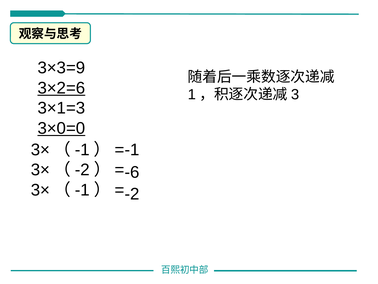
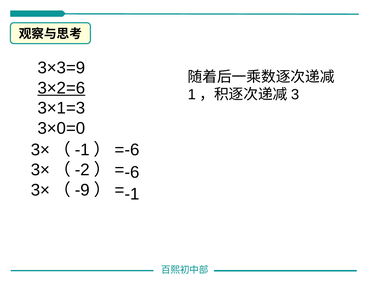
3×0=0 underline: present -> none
-1 at (132, 149): -1 -> -6
-1 at (82, 190): -1 -> -9
-2 at (132, 194): -2 -> -1
